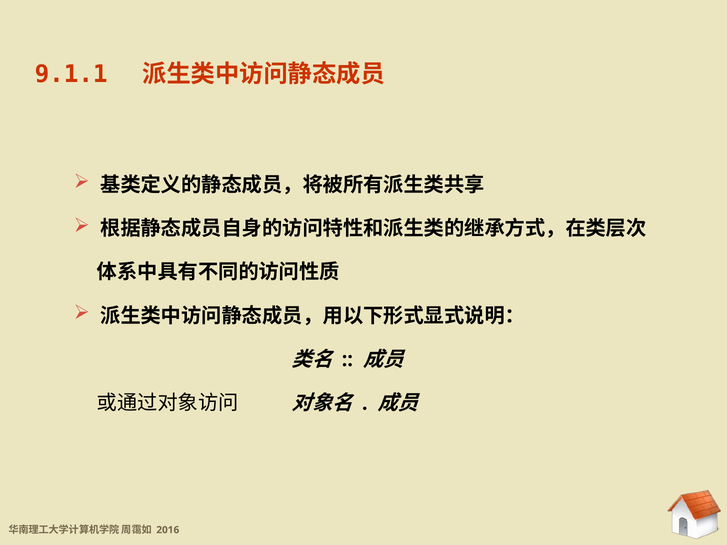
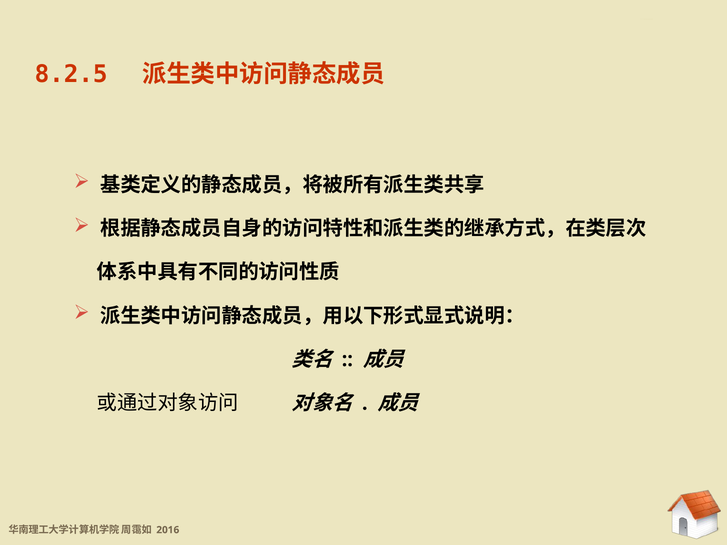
9.1.1: 9.1.1 -> 8.2.5
